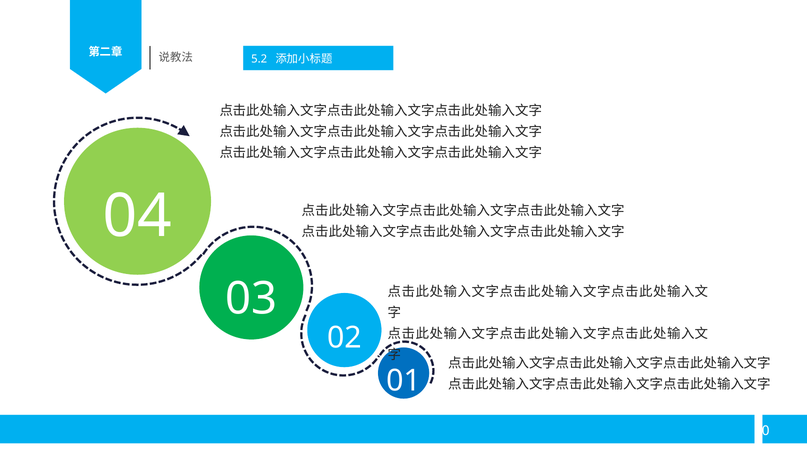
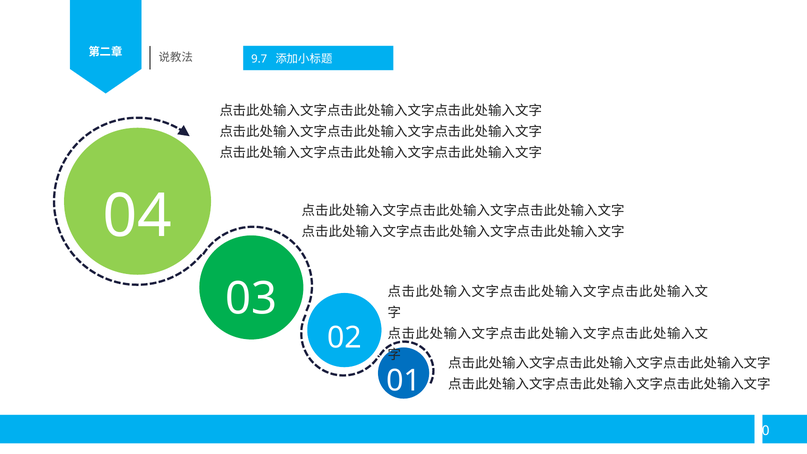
5.2: 5.2 -> 9.7
